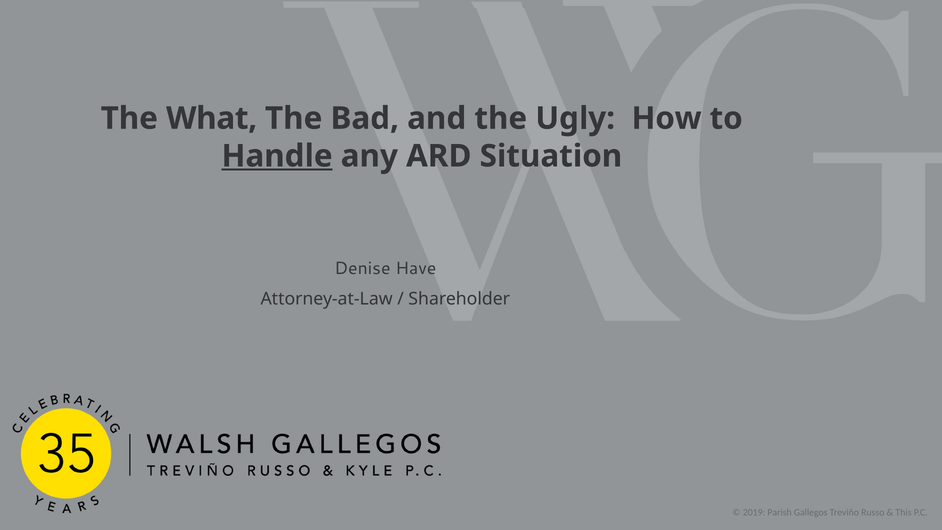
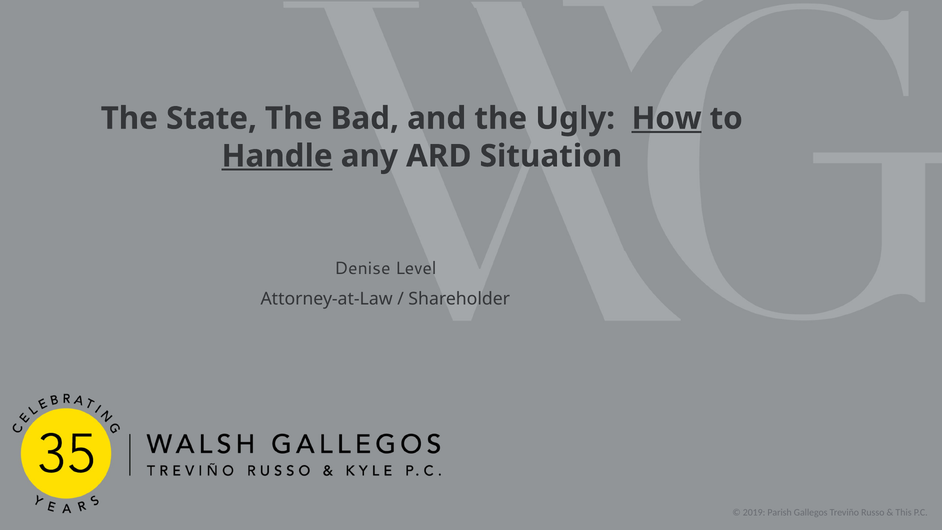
What: What -> State
How underline: none -> present
Have: Have -> Level
